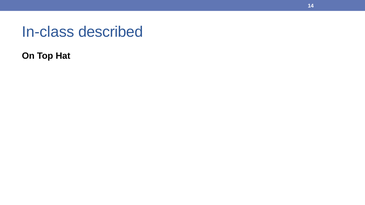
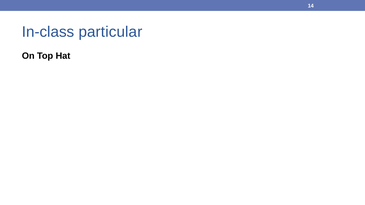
described: described -> particular
